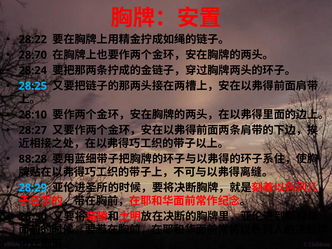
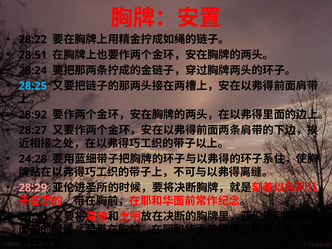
28:70: 28:70 -> 28:51
28:10: 28:10 -> 28:92
88:28: 88:28 -> 24:28
28:29 colour: light blue -> pink
